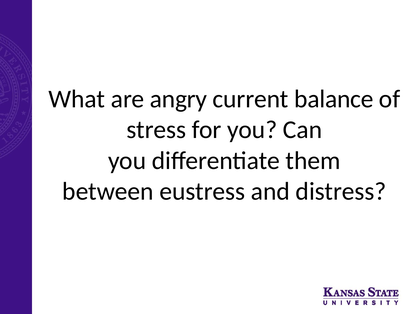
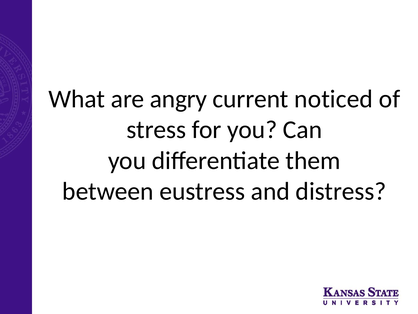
balance: balance -> noticed
